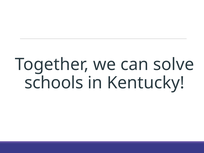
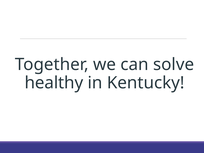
schools: schools -> healthy
